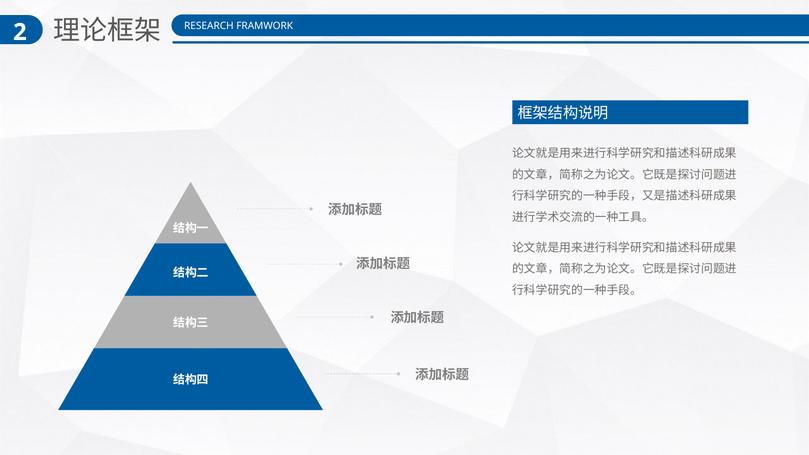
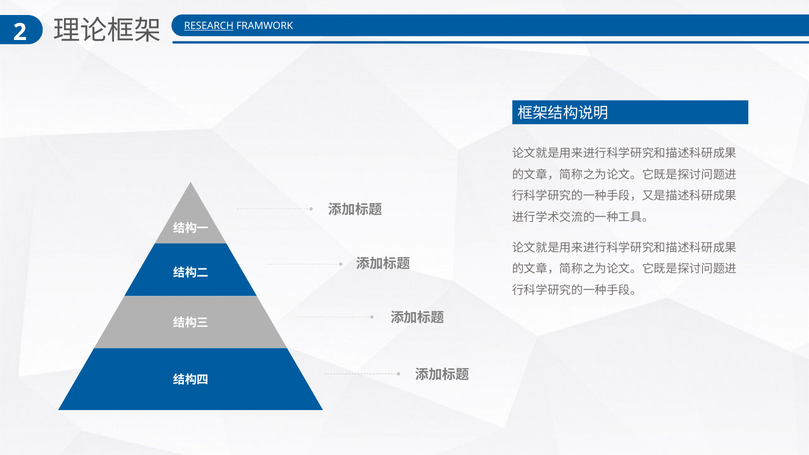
RESEARCH underline: none -> present
